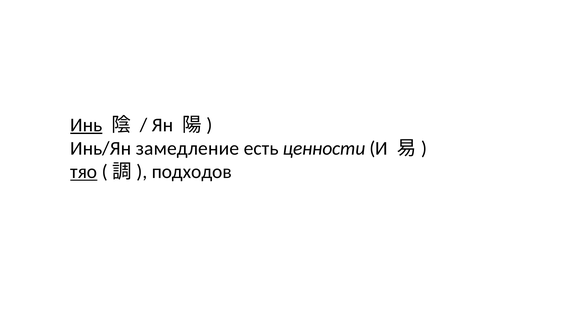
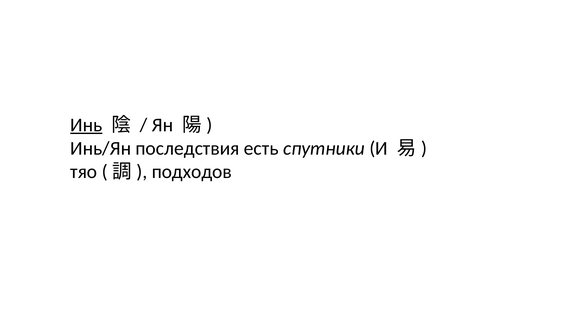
замедление: замедление -> последствия
ценности: ценности -> спутники
тяо underline: present -> none
